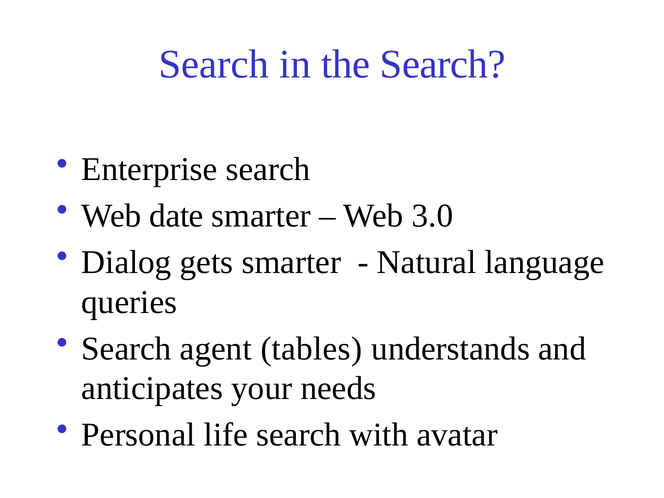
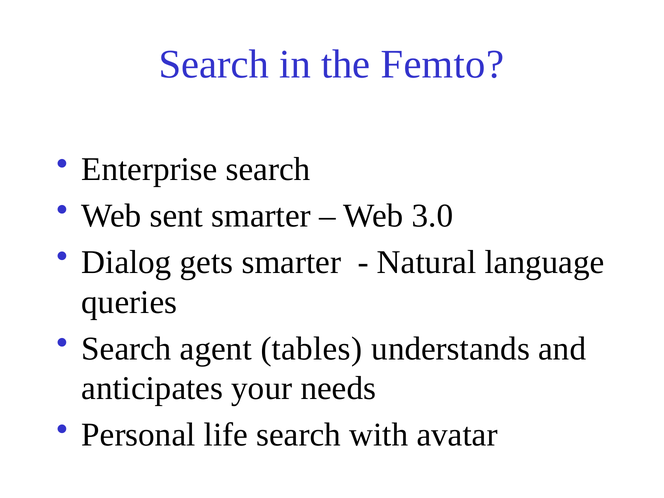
the Search: Search -> Femto
date: date -> sent
